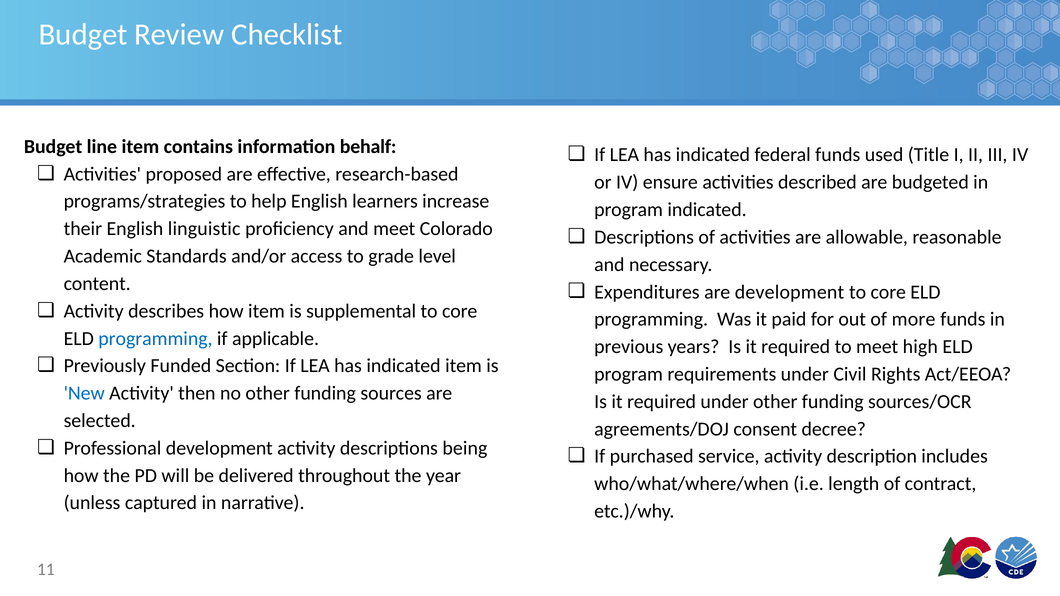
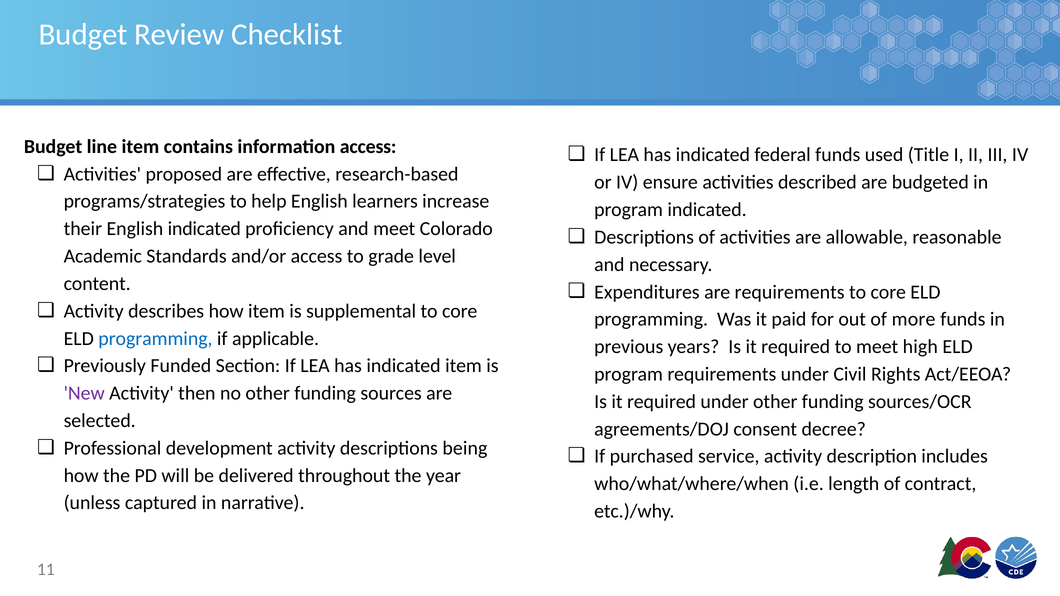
information behalf: behalf -> access
English linguistic: linguistic -> indicated
are development: development -> requirements
New colour: blue -> purple
